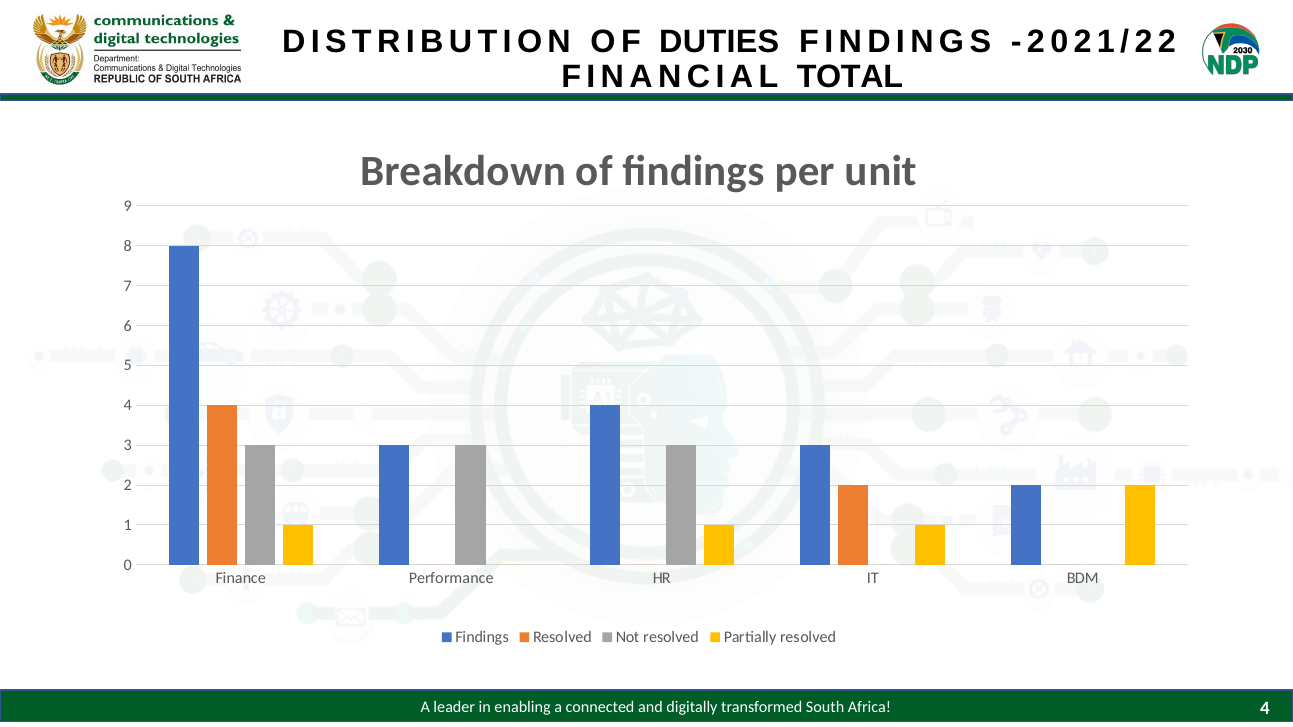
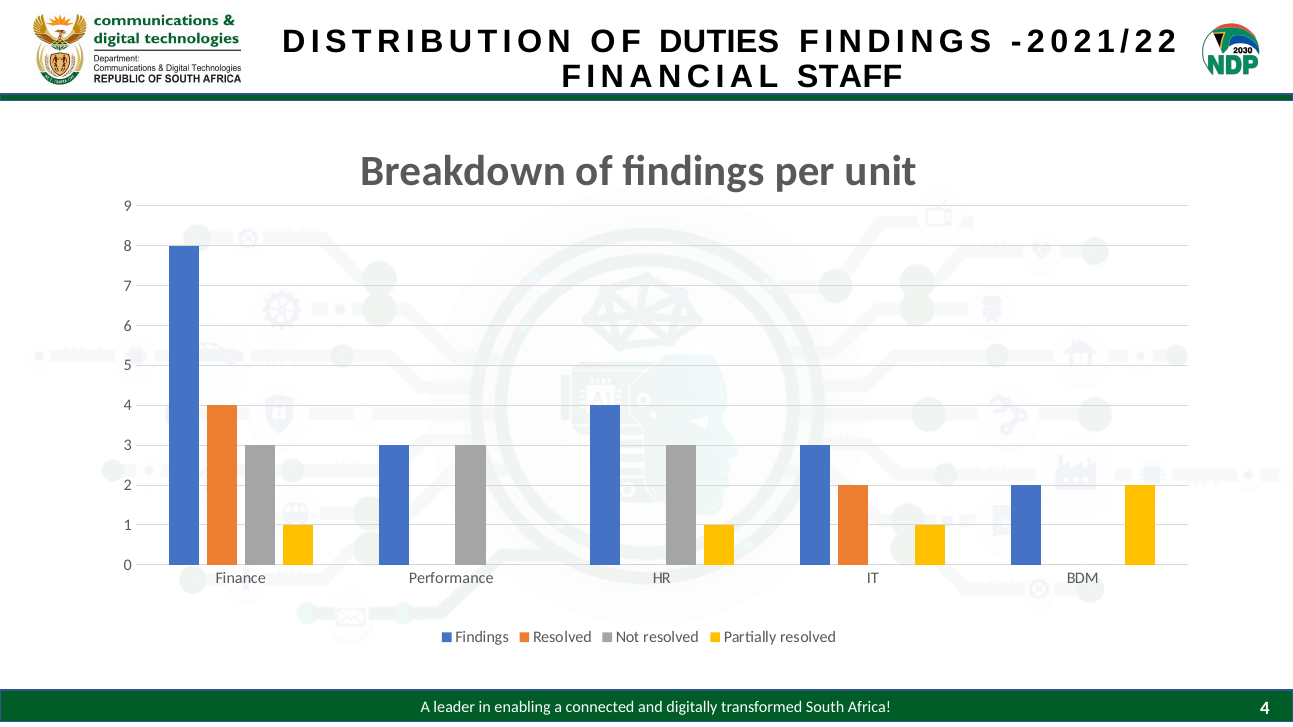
TOTAL: TOTAL -> STAFF
